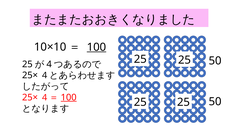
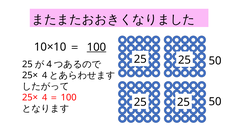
100 at (69, 98) underline: present -> none
